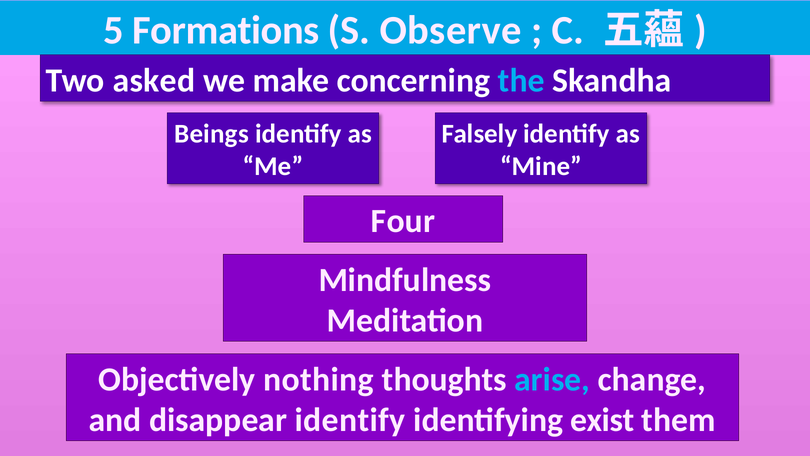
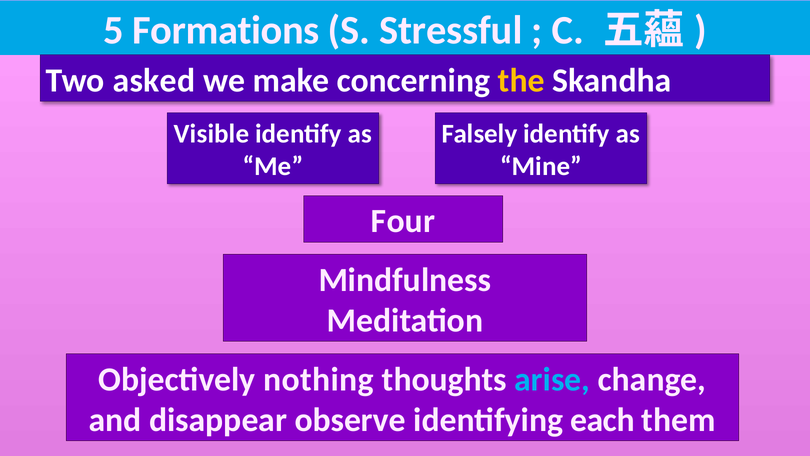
Observe: Observe -> Stressful
the colour: light blue -> yellow
Beings: Beings -> Visible
disappear identify: identify -> observe
exist: exist -> each
